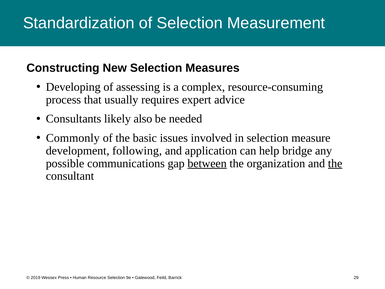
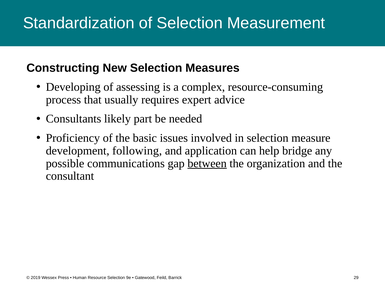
also: also -> part
Commonly: Commonly -> Proficiency
the at (335, 163) underline: present -> none
